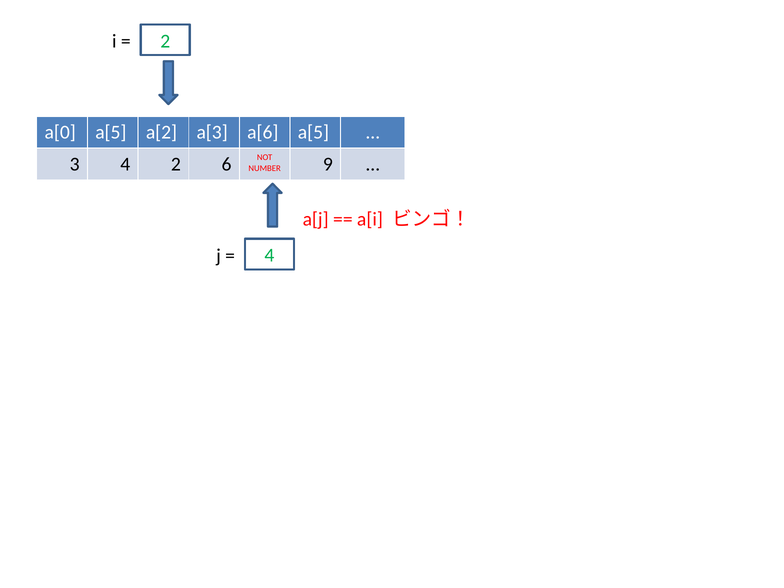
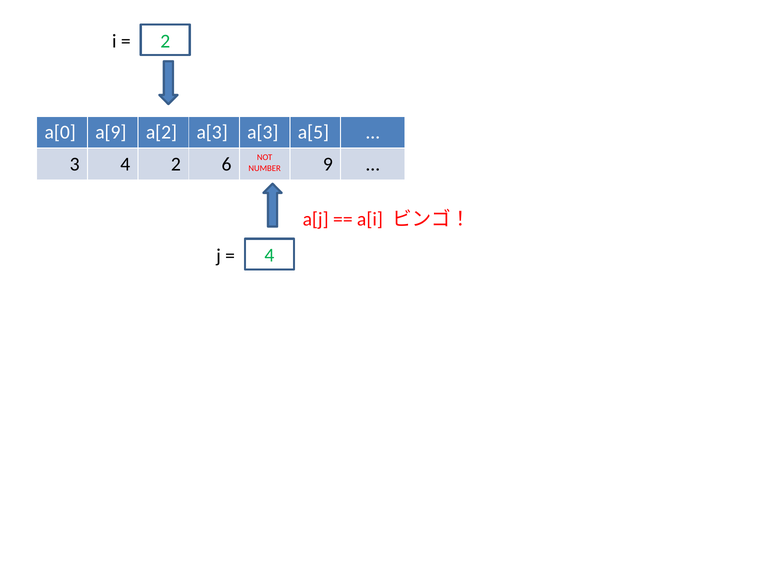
a[0 a[5: a[5 -> a[9
a[3 a[6: a[6 -> a[3
